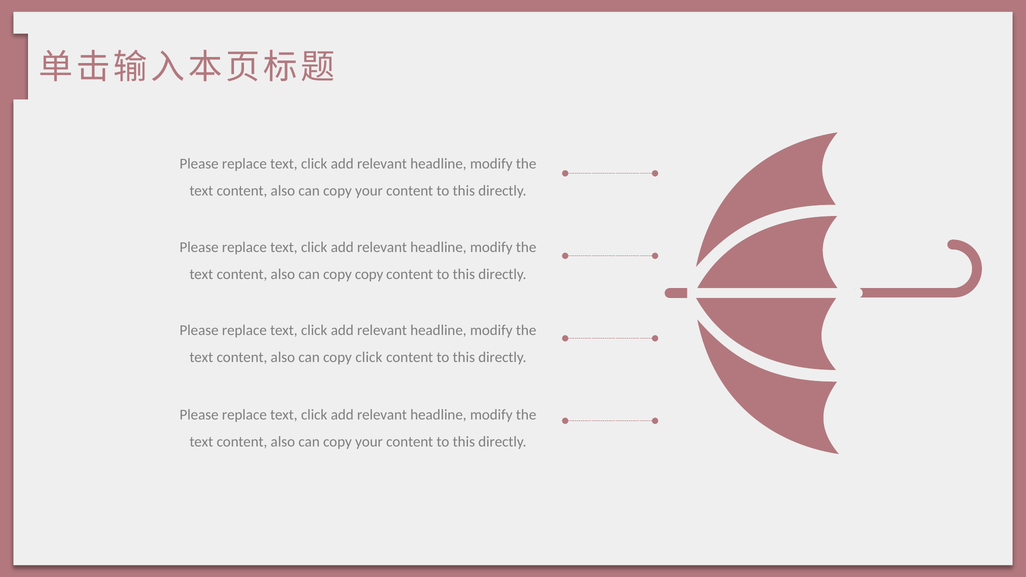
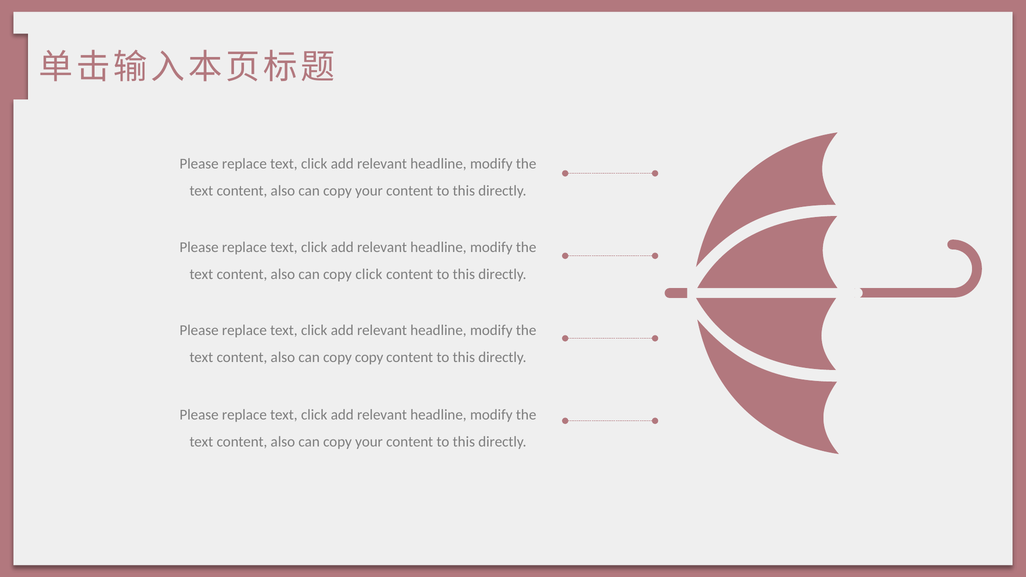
copy copy: copy -> click
copy click: click -> copy
